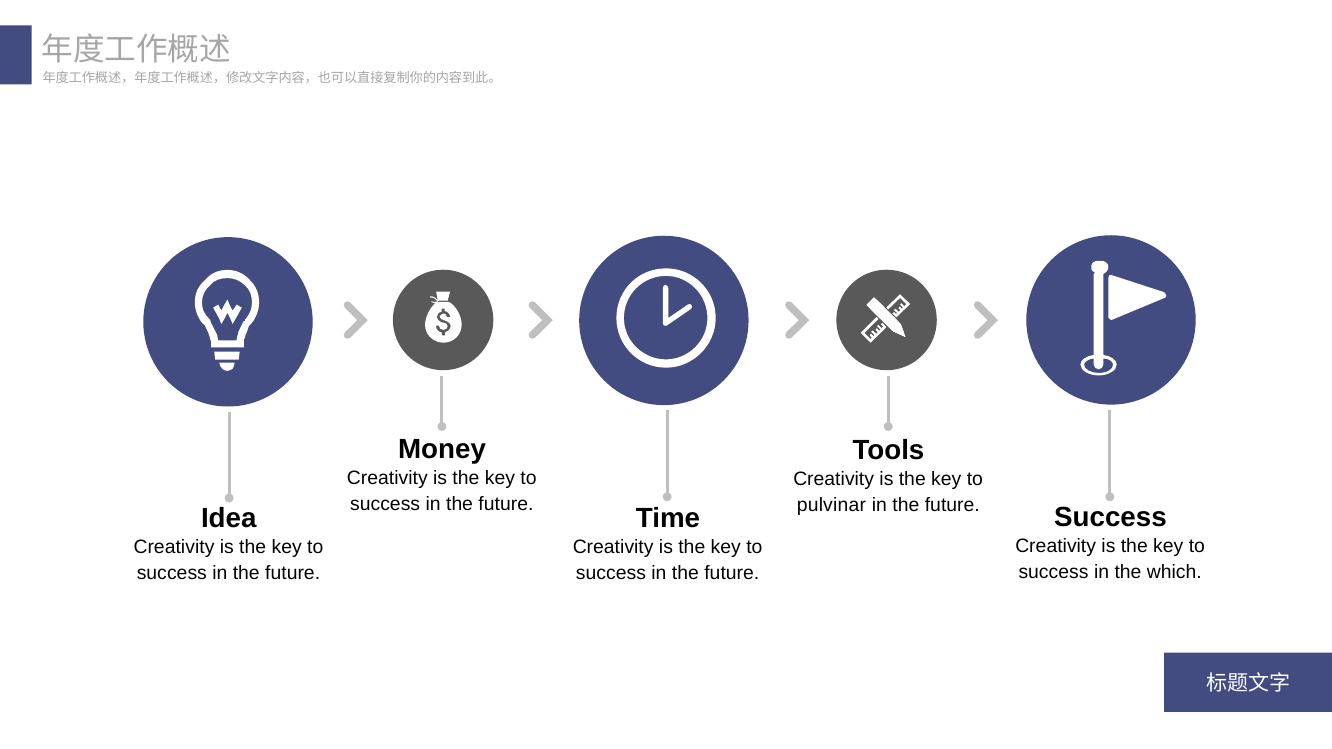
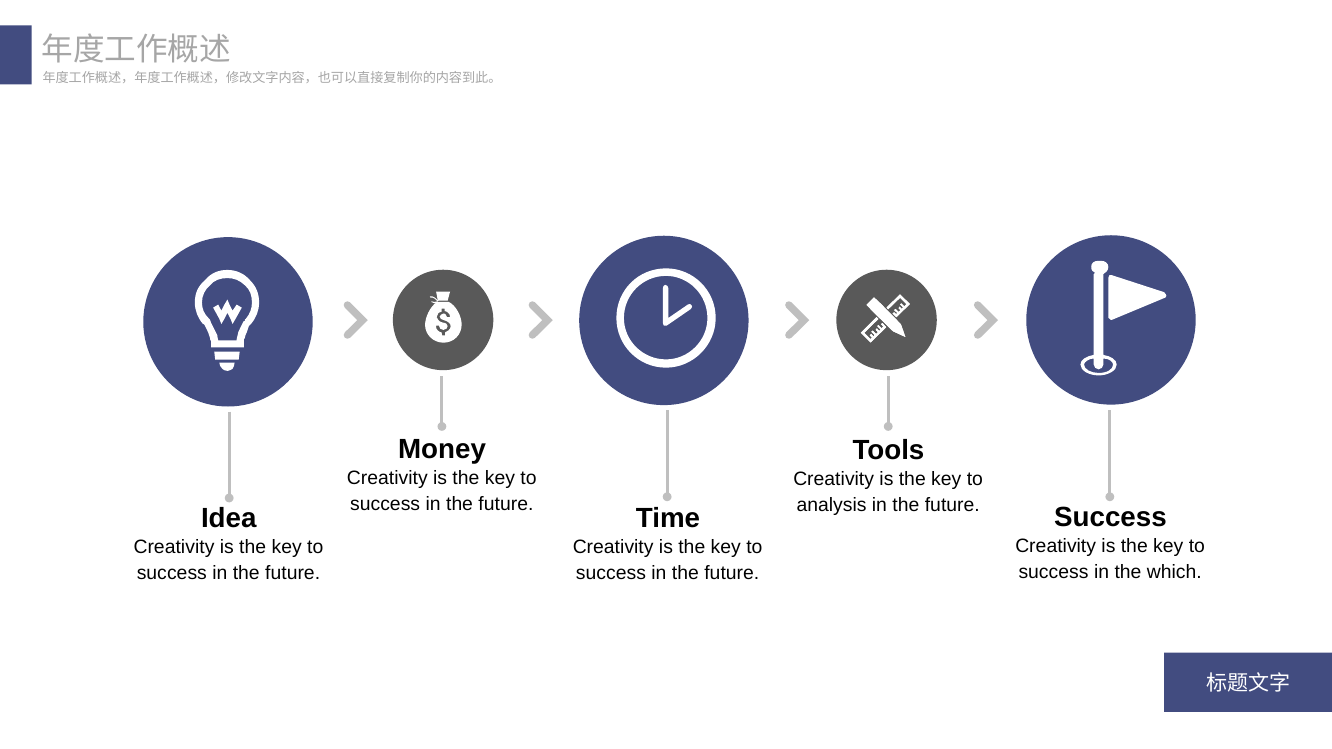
pulvinar: pulvinar -> analysis
